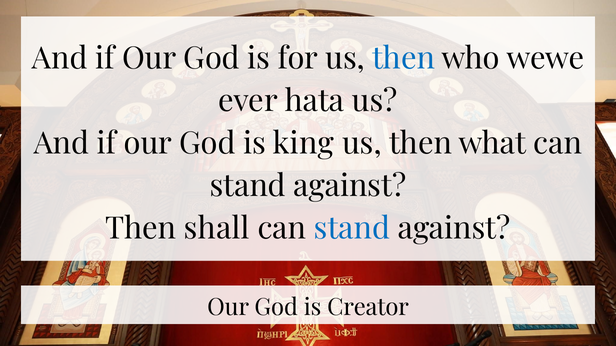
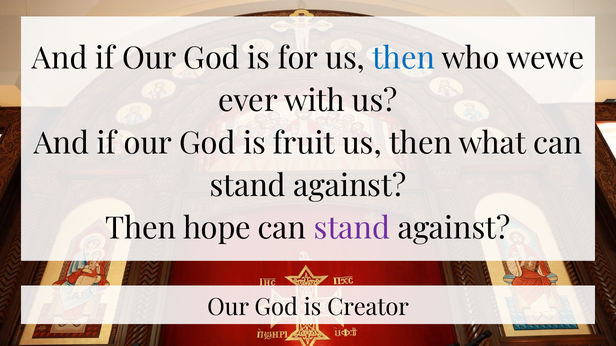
hata: hata -> with
king: king -> fruit
shall: shall -> hope
stand at (352, 229) colour: blue -> purple
